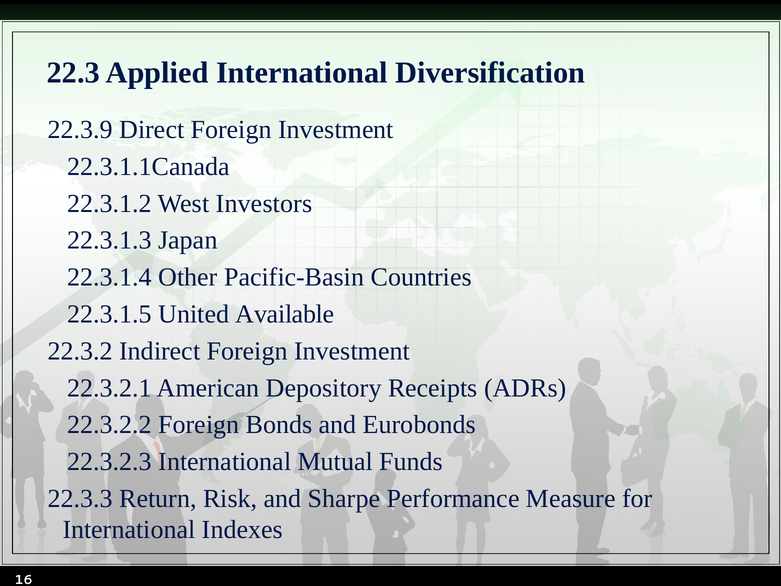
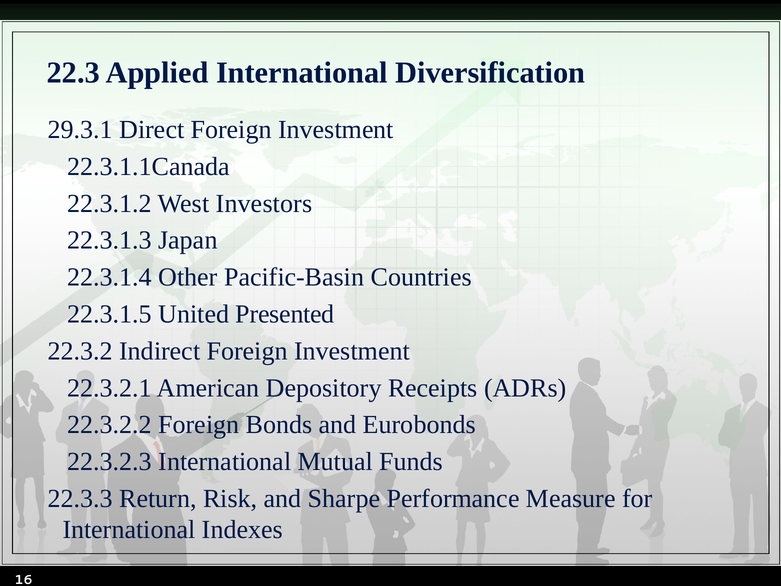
22.3.9: 22.3.9 -> 29.3.1
Available: Available -> Presented
